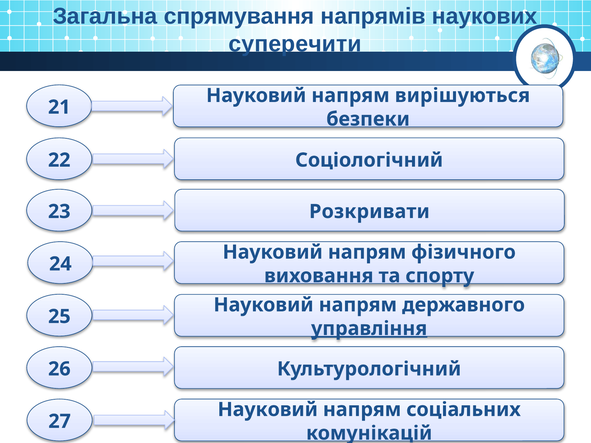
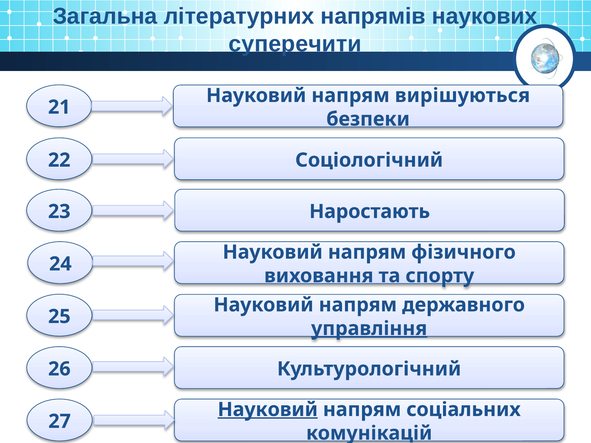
спрямування: спрямування -> літературних
Розкривати: Розкривати -> Наростають
Науковий at (268, 410) underline: none -> present
